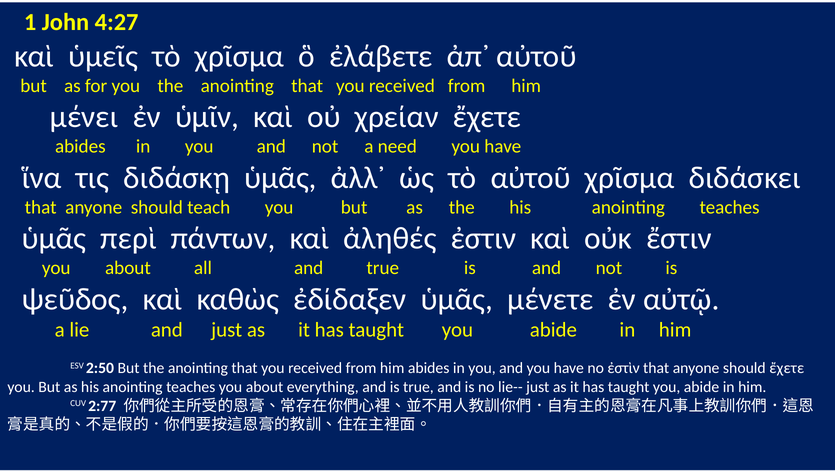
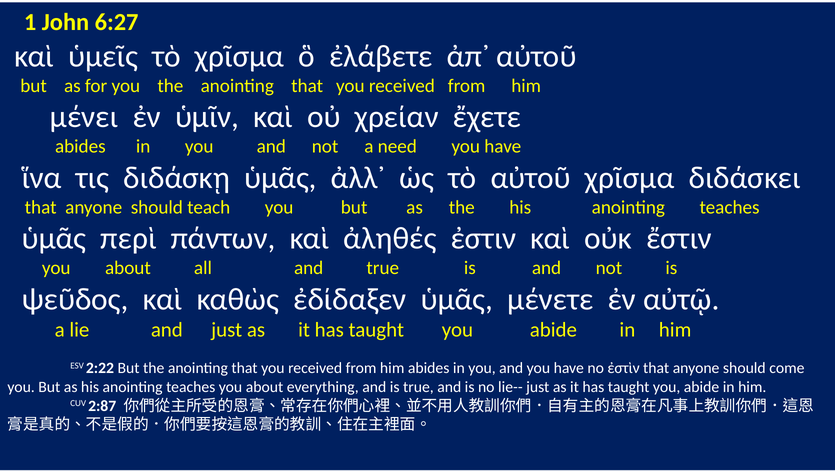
4:27: 4:27 -> 6:27
2:50: 2:50 -> 2:22
should ἔχετε: ἔχετε -> come
2:77: 2:77 -> 2:87
